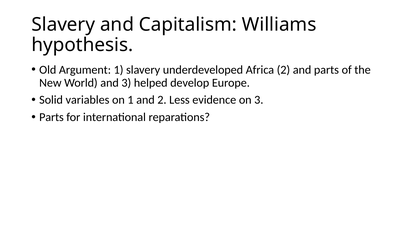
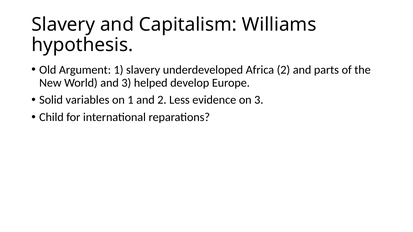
Parts at (51, 117): Parts -> Child
